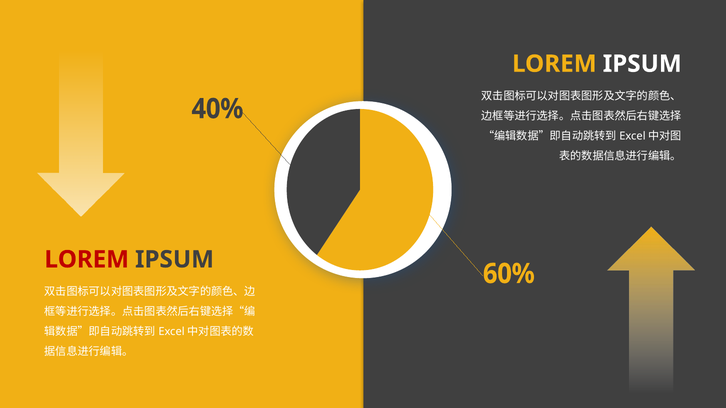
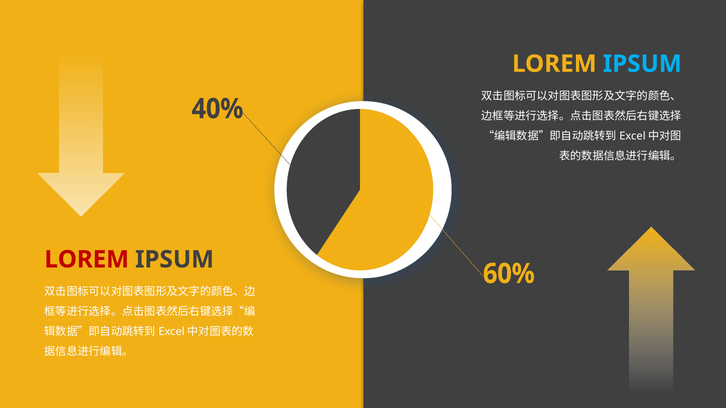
IPSUM at (642, 64) colour: white -> light blue
